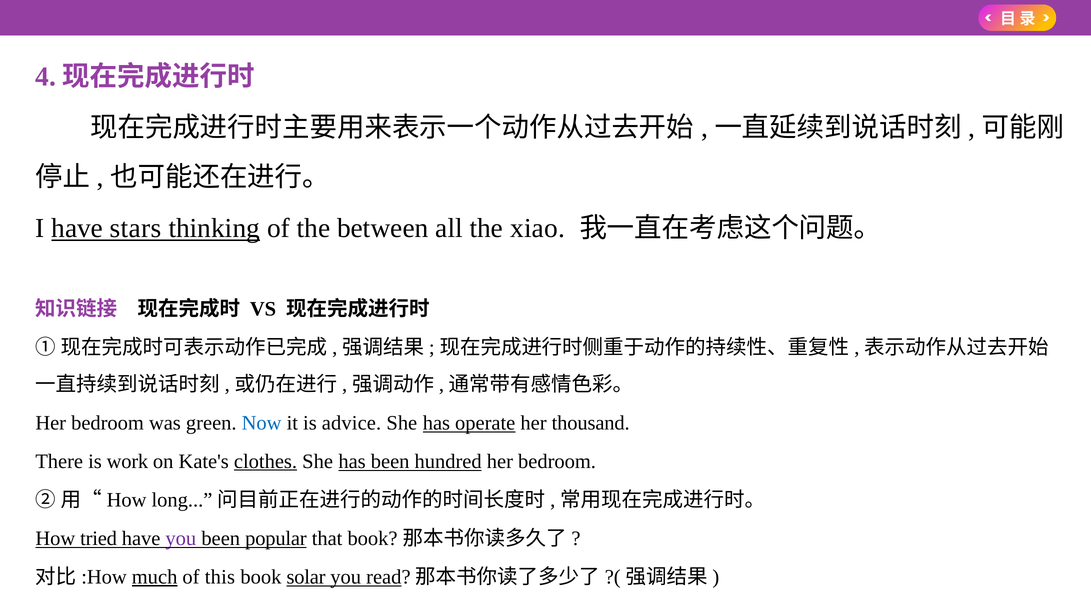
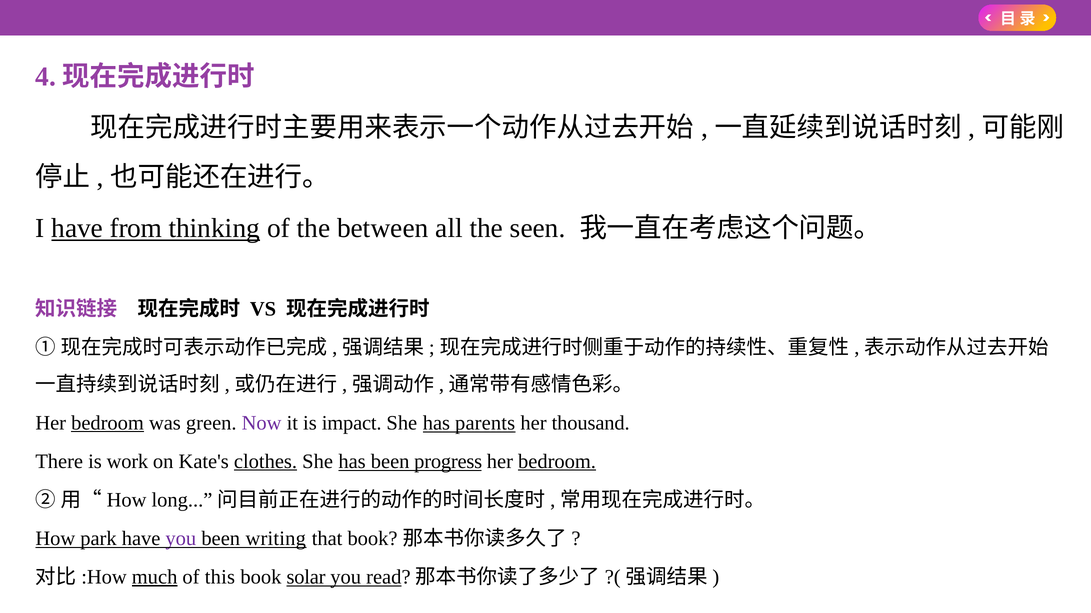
stars: stars -> from
xiao: xiao -> seen
bedroom at (108, 423) underline: none -> present
Now colour: blue -> purple
advice: advice -> impact
operate: operate -> parents
hundred: hundred -> progress
bedroom at (557, 462) underline: none -> present
tried: tried -> park
popular: popular -> writing
